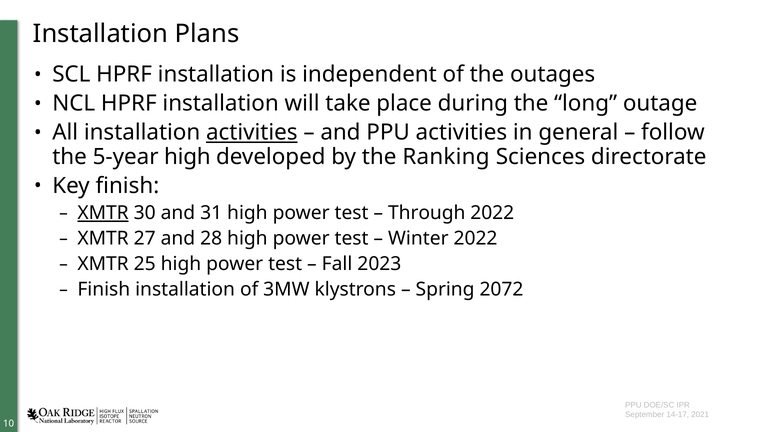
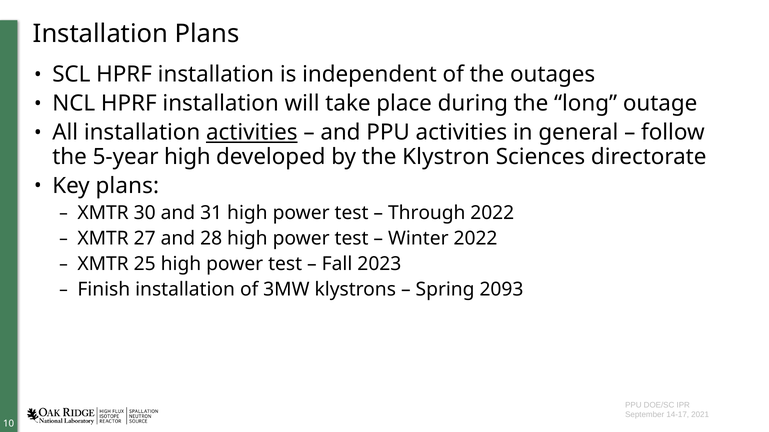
Ranking: Ranking -> Klystron
Key finish: finish -> plans
XMTR at (103, 213) underline: present -> none
2072: 2072 -> 2093
